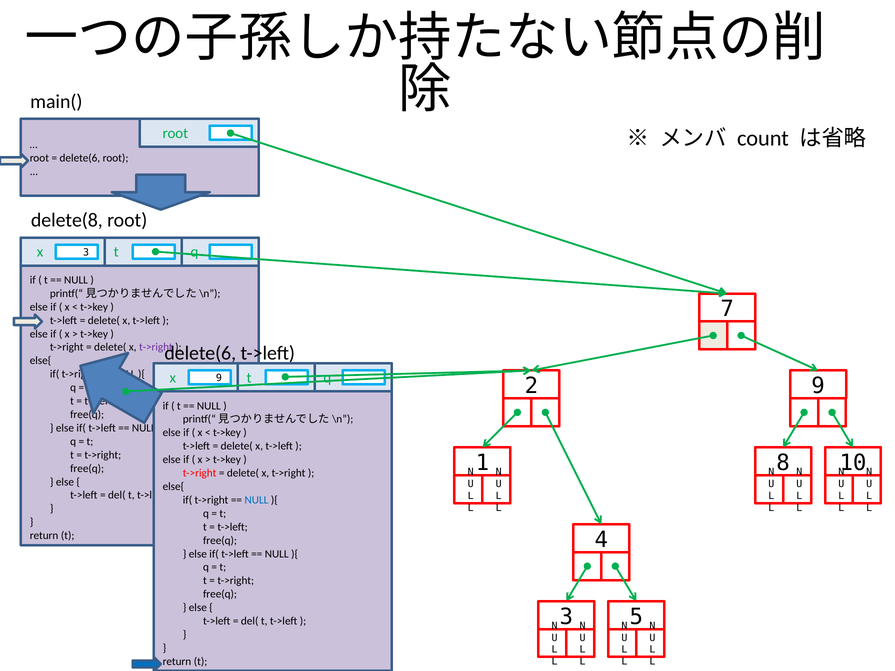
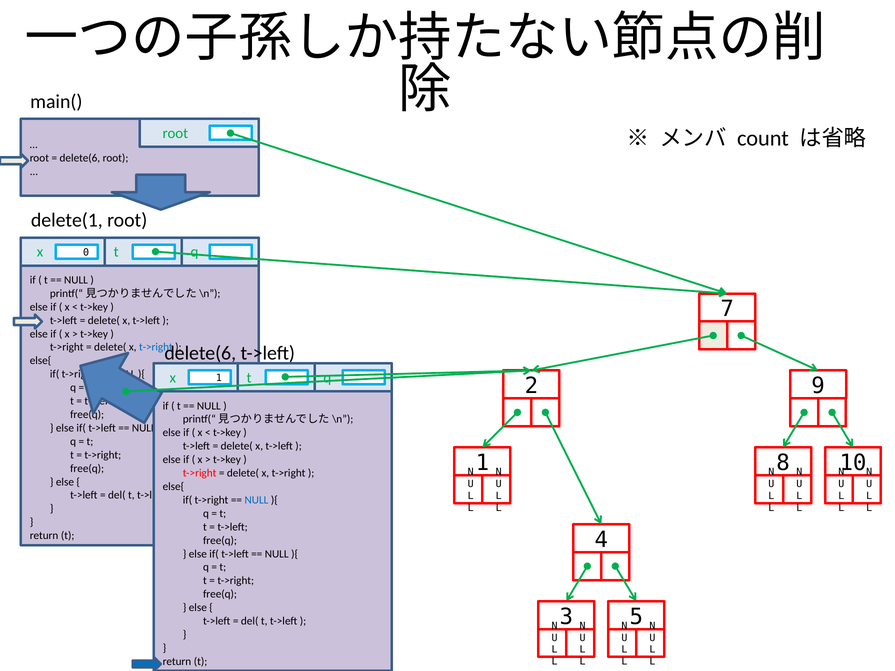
delete(8: delete(8 -> delete(1
x 3: 3 -> 0
t->right at (156, 347) colour: purple -> blue
x 9: 9 -> 1
